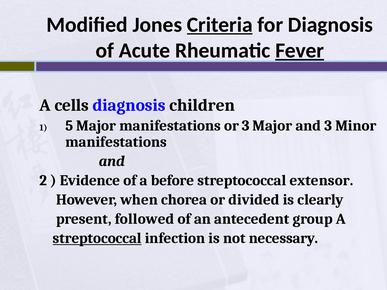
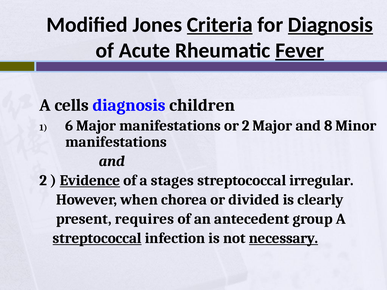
Diagnosis at (330, 25) underline: none -> present
5: 5 -> 6
or 3: 3 -> 2
and 3: 3 -> 8
Evidence underline: none -> present
before: before -> stages
extensor: extensor -> irregular
followed: followed -> requires
necessary underline: none -> present
